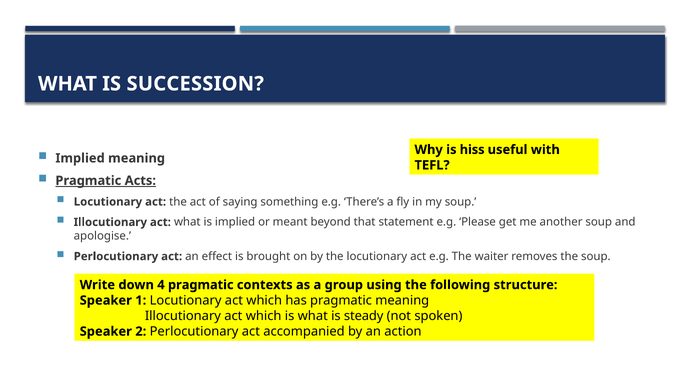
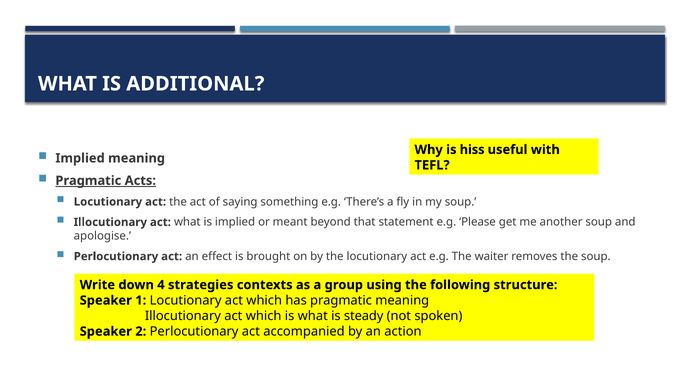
SUCCESSION: SUCCESSION -> ADDITIONAL
4 pragmatic: pragmatic -> strategies
